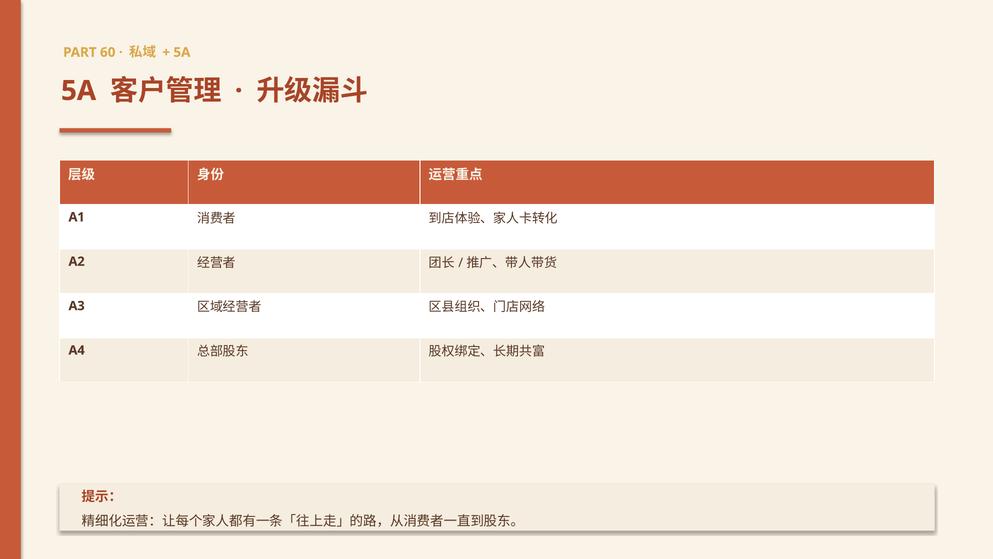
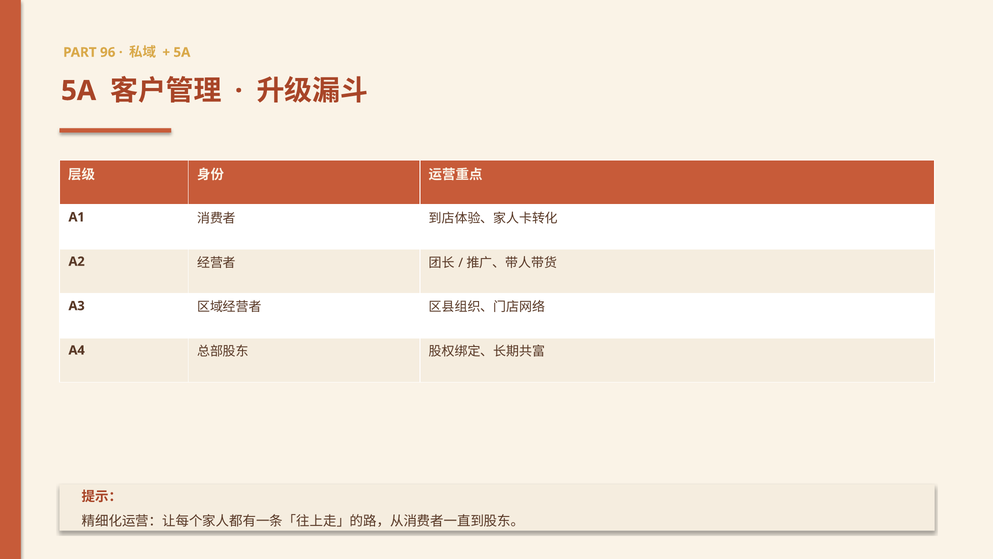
60: 60 -> 96
